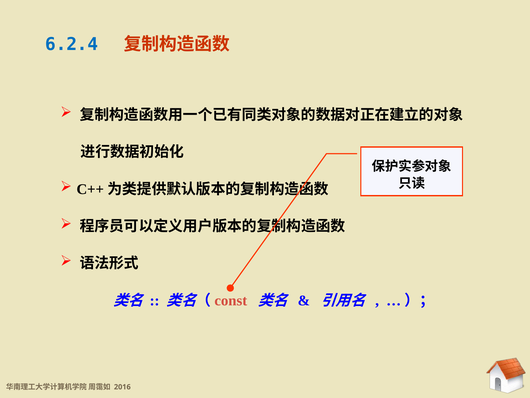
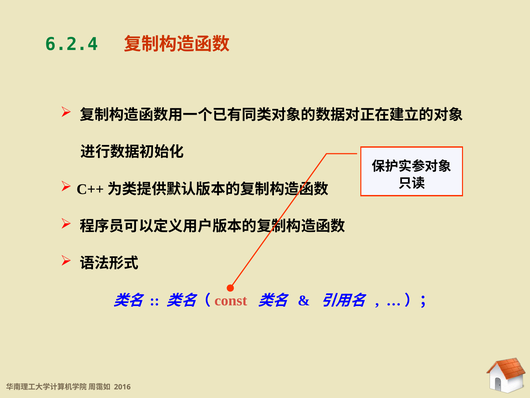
6.2.4 at (72, 44) colour: blue -> green
